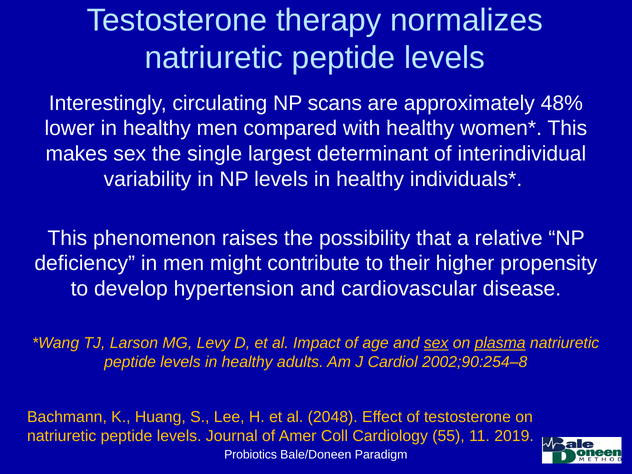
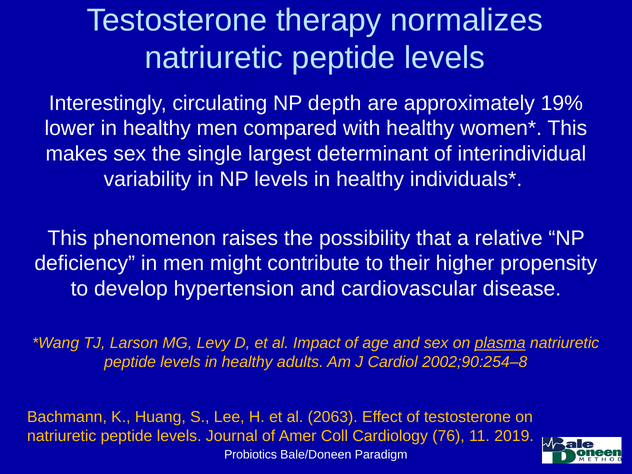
scans: scans -> depth
48%: 48% -> 19%
sex at (436, 343) underline: present -> none
2048: 2048 -> 2063
55: 55 -> 76
